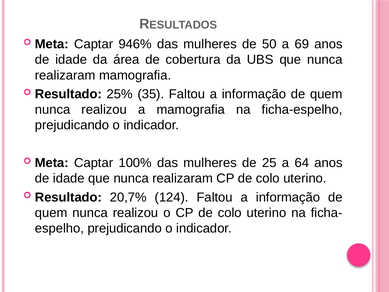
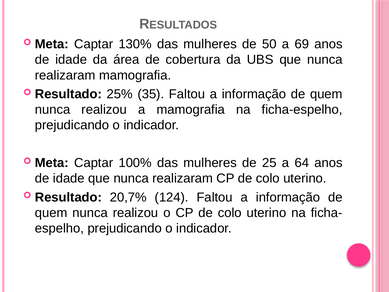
946%: 946% -> 130%
